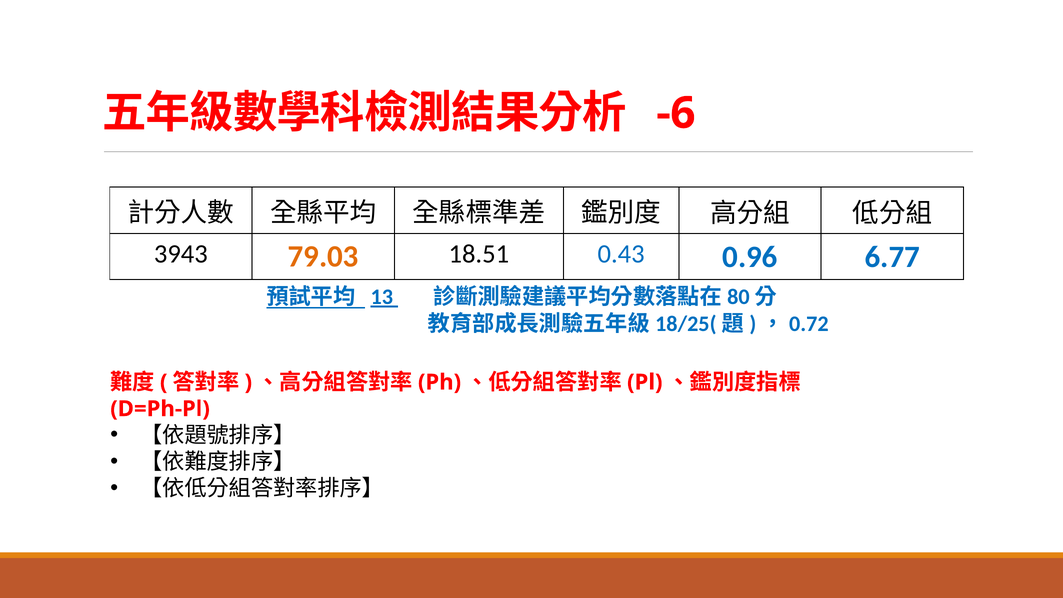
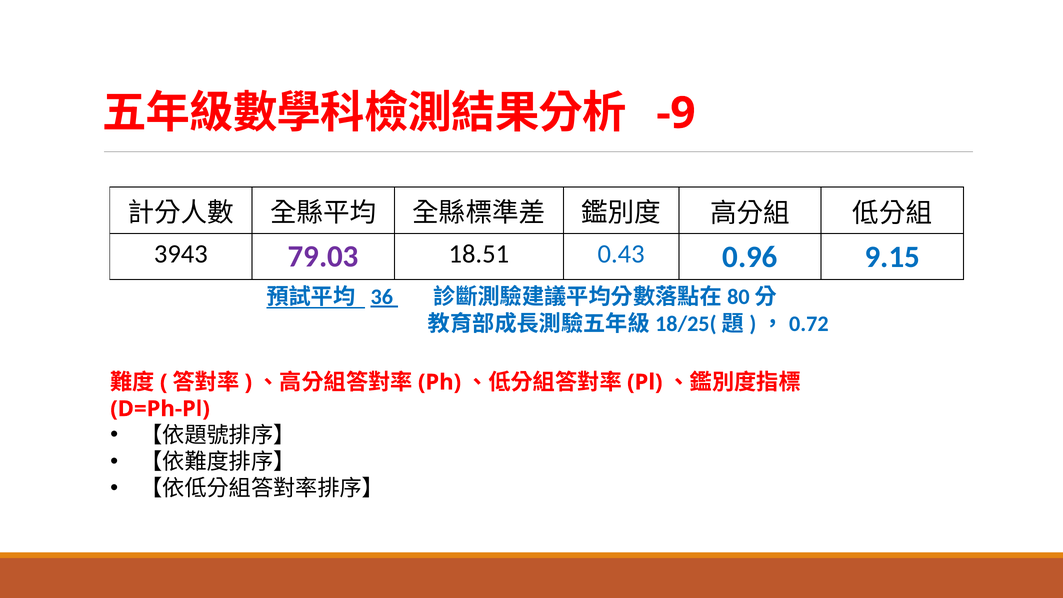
-6: -6 -> -9
79.03 colour: orange -> purple
6.77: 6.77 -> 9.15
13: 13 -> 36
